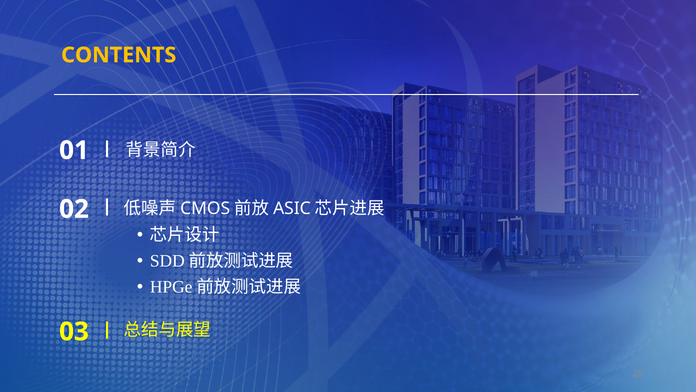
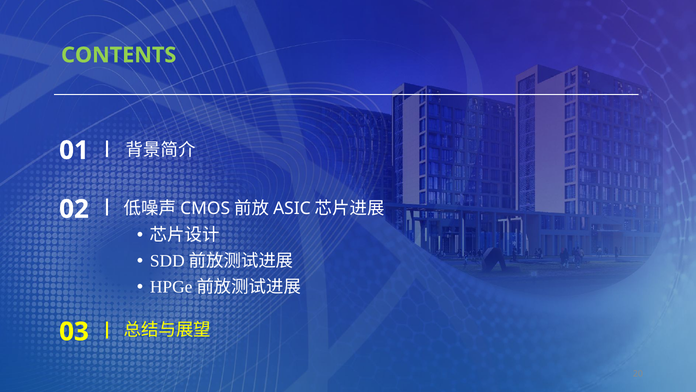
CONTENTS colour: yellow -> light green
